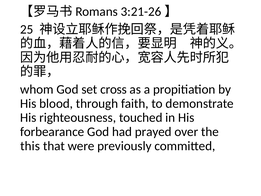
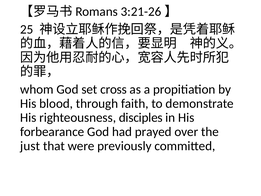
touched: touched -> disciples
this: this -> just
